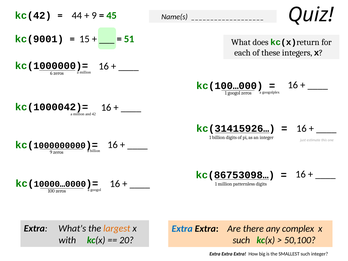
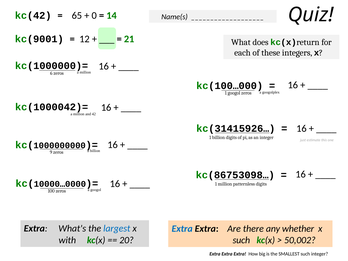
44: 44 -> 65
9 at (94, 16): 9 -> 0
45: 45 -> 14
15: 15 -> 12
51: 51 -> 21
largest colour: orange -> blue
complex: complex -> whether
50,100: 50,100 -> 50,002
